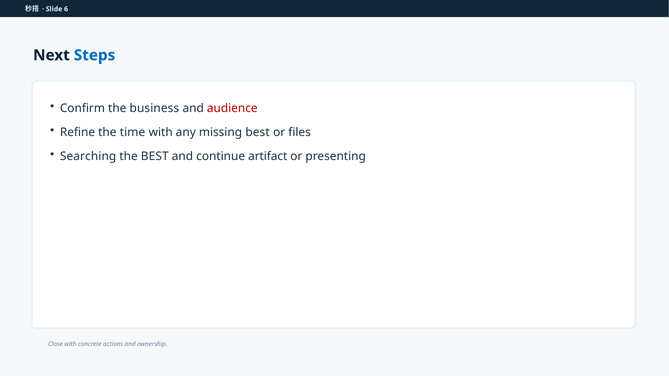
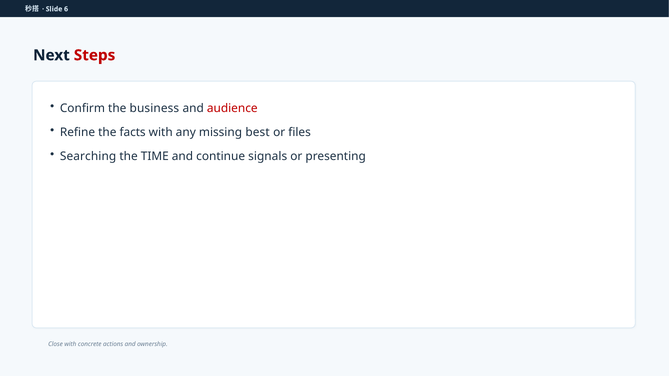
Steps colour: blue -> red
time: time -> facts
the BEST: BEST -> TIME
artifact: artifact -> signals
